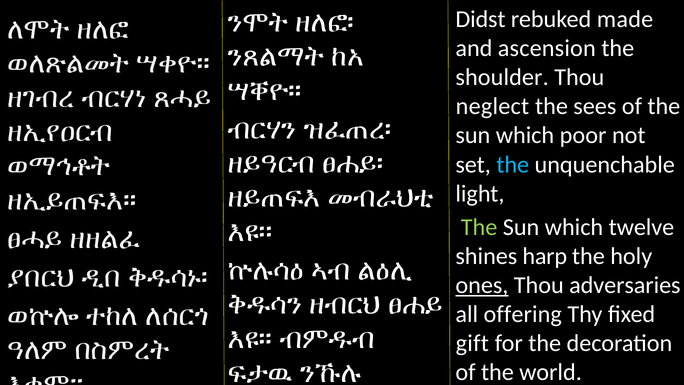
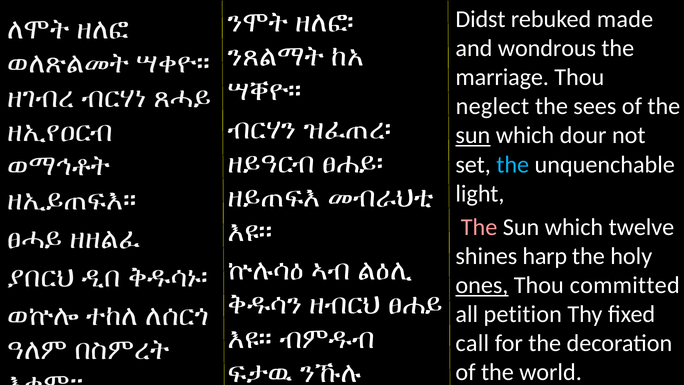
ascension: ascension -> wondrous
shoulder: shoulder -> marriage
sun at (473, 135) underline: none -> present
poor: poor -> dour
The at (479, 227) colour: light green -> pink
adversaries: adversaries -> committed
offering: offering -> petition
gift: gift -> call
